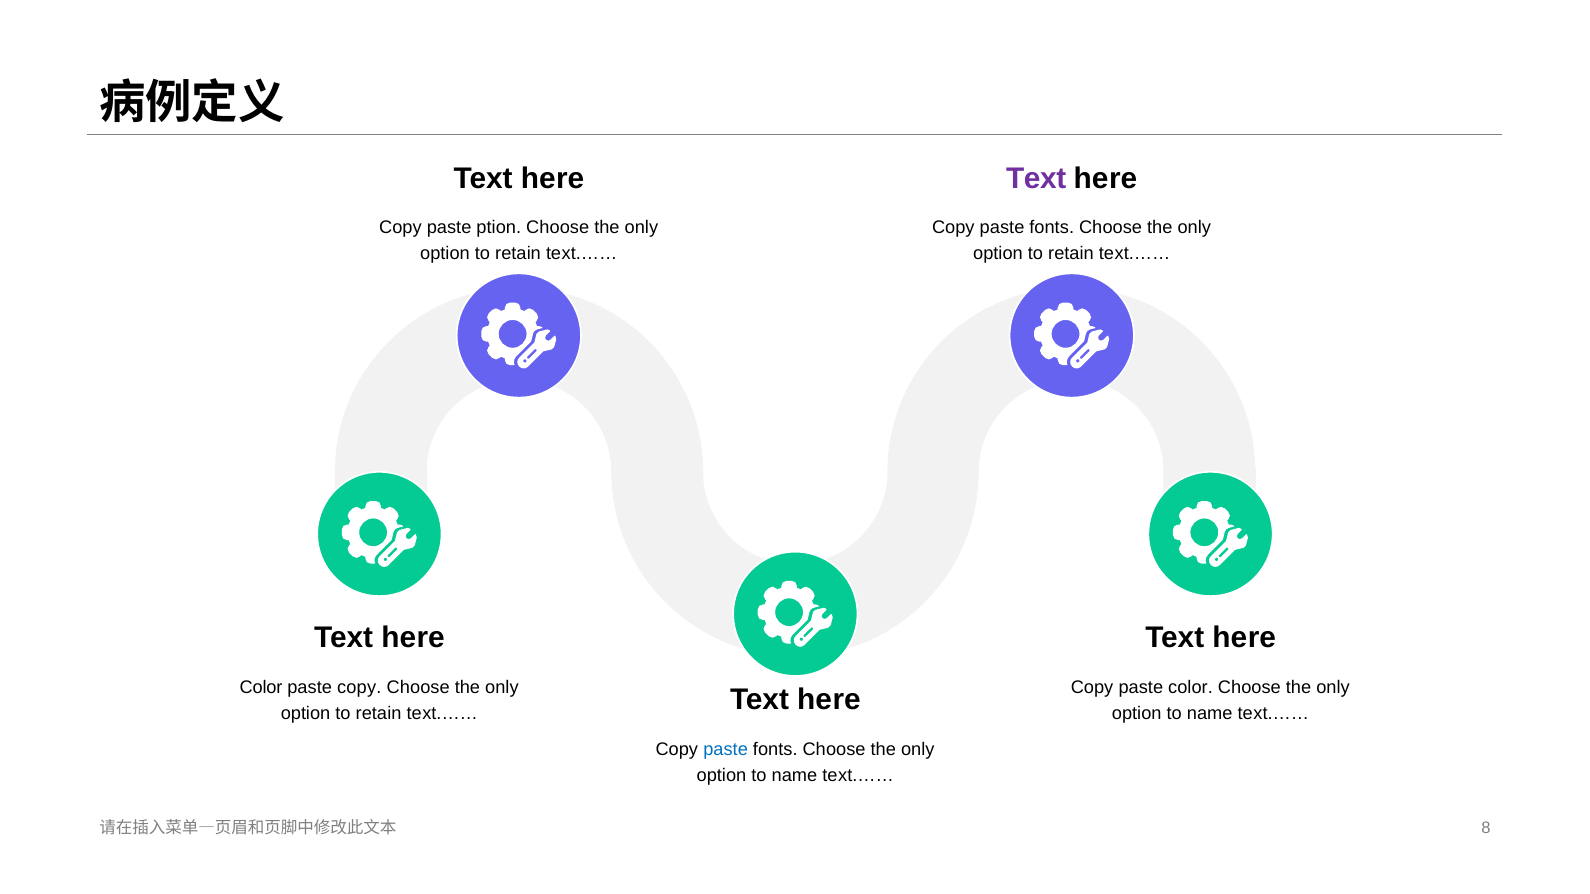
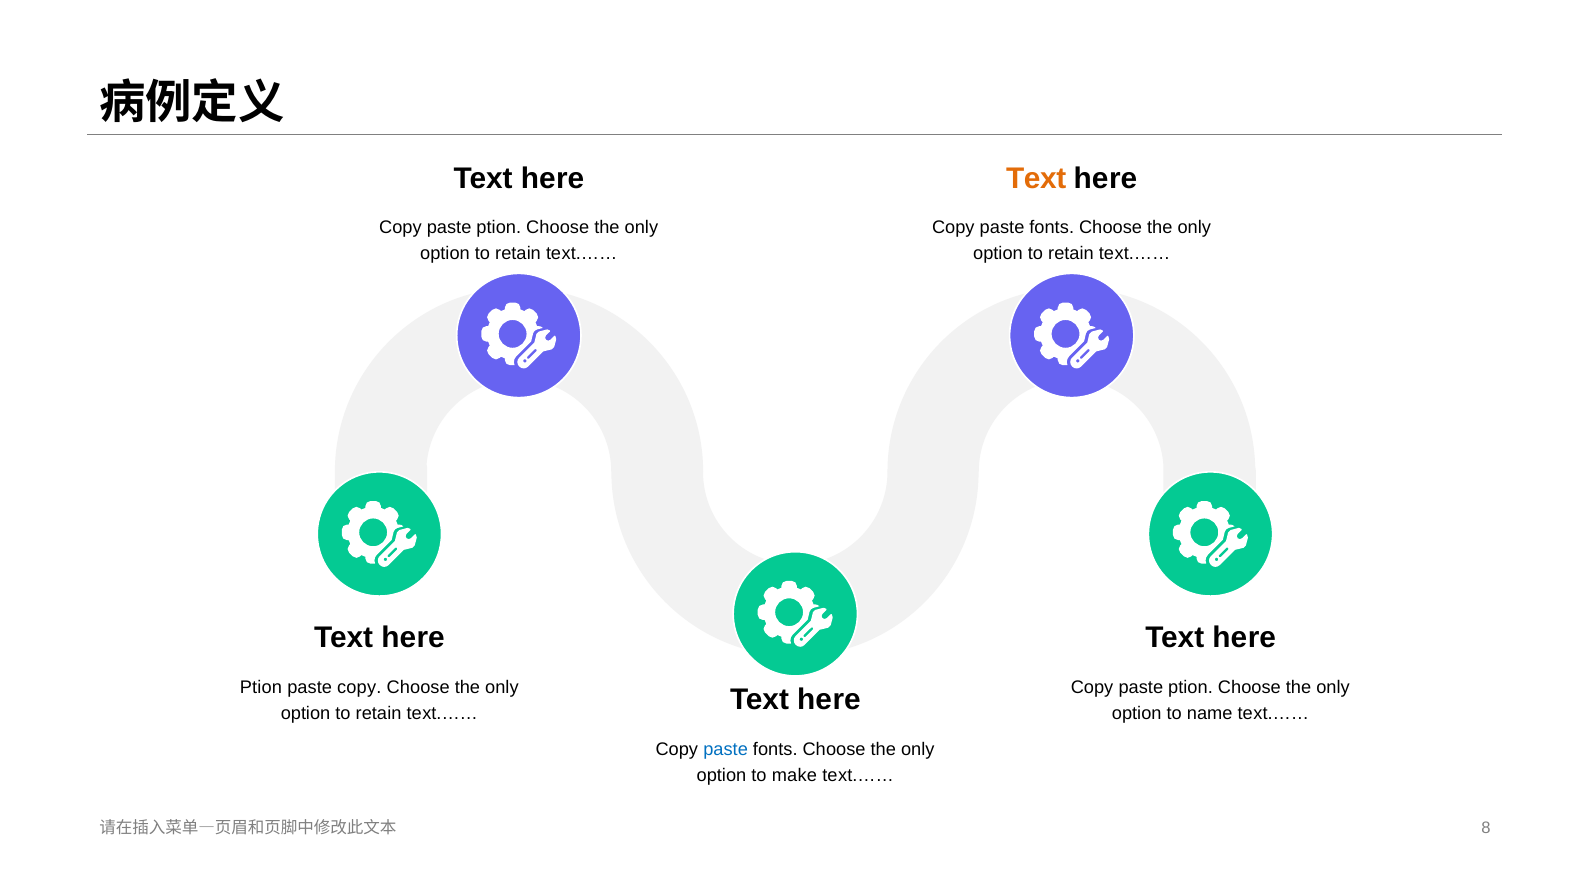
Text at (1036, 178) colour: purple -> orange
Color at (261, 688): Color -> Ption
color at (1190, 688): color -> ption
name at (794, 776): name -> make
